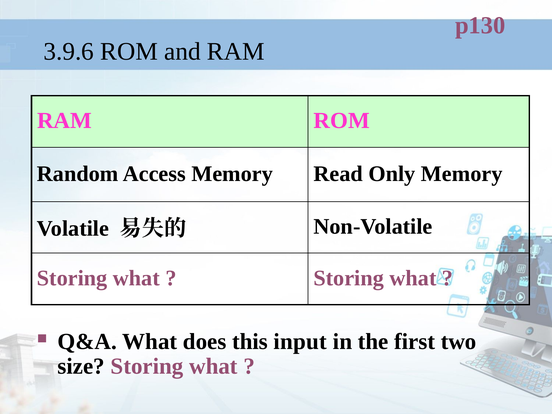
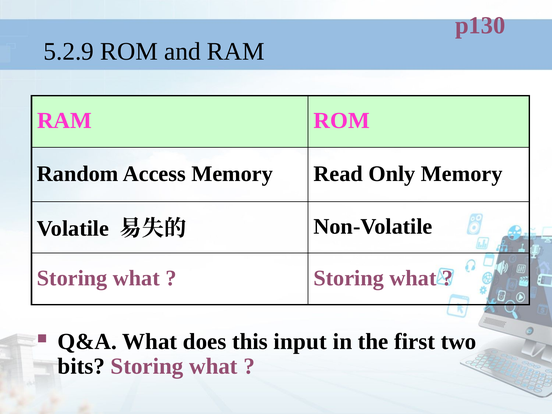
3.9.6: 3.9.6 -> 5.2.9
size: size -> bits
